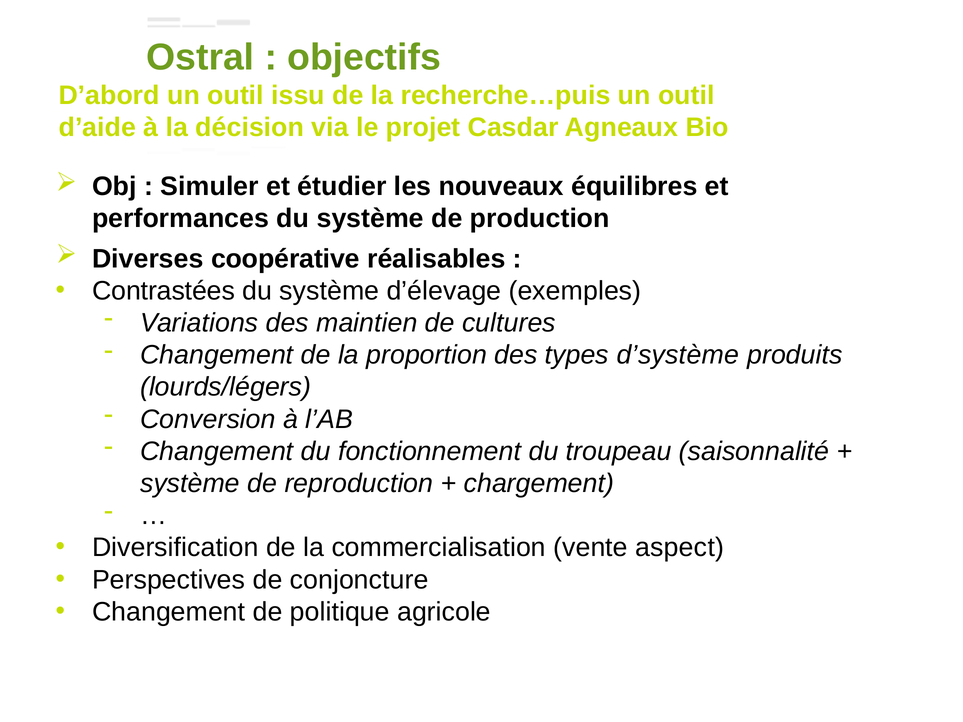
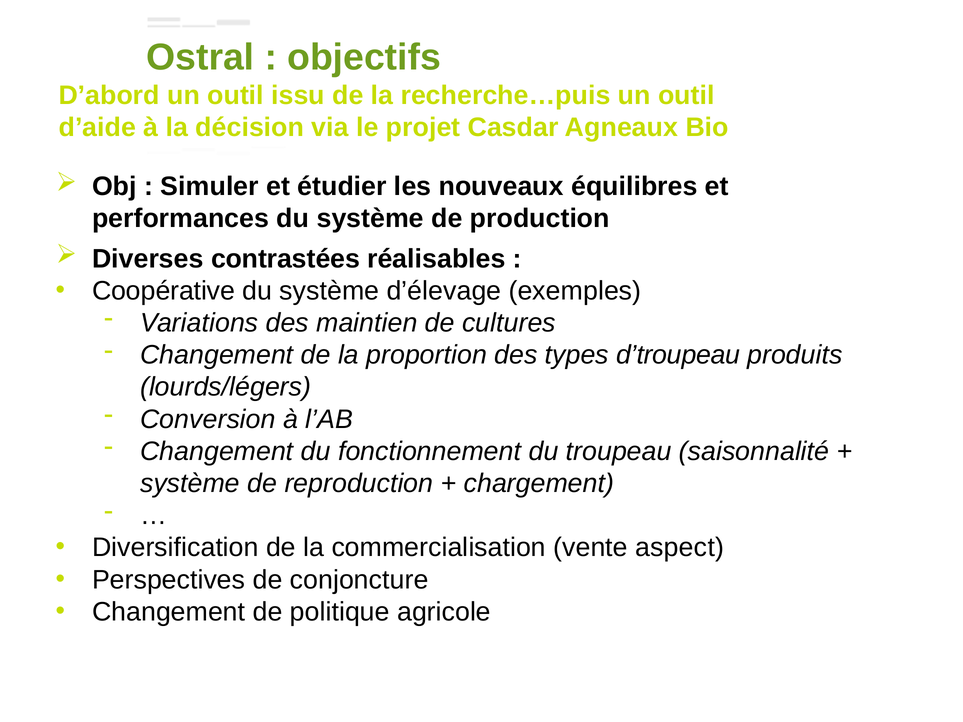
coopérative: coopérative -> contrastées
Contrastées: Contrastées -> Coopérative
d’système: d’système -> d’troupeau
